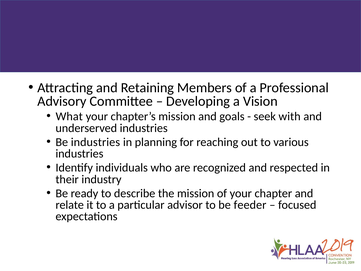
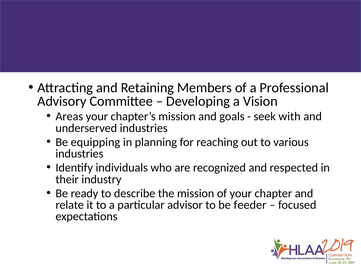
What: What -> Areas
Be industries: industries -> equipping
